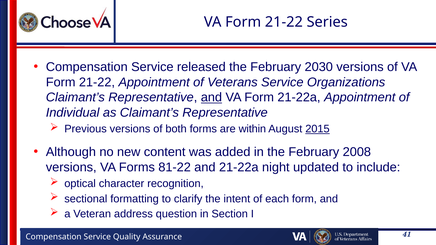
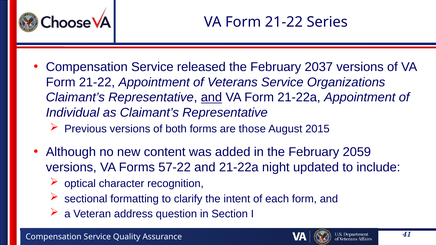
2030: 2030 -> 2037
within: within -> those
2015 underline: present -> none
2008: 2008 -> 2059
81-22: 81-22 -> 57-22
